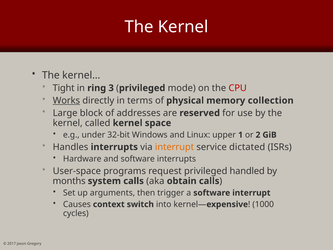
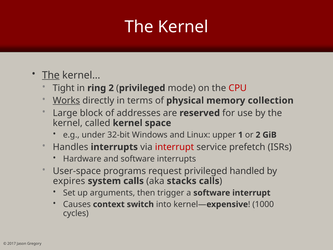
The at (51, 75) underline: none -> present
ring 3: 3 -> 2
interrupt at (175, 147) colour: orange -> red
dictated: dictated -> prefetch
months: months -> expires
obtain: obtain -> stacks
